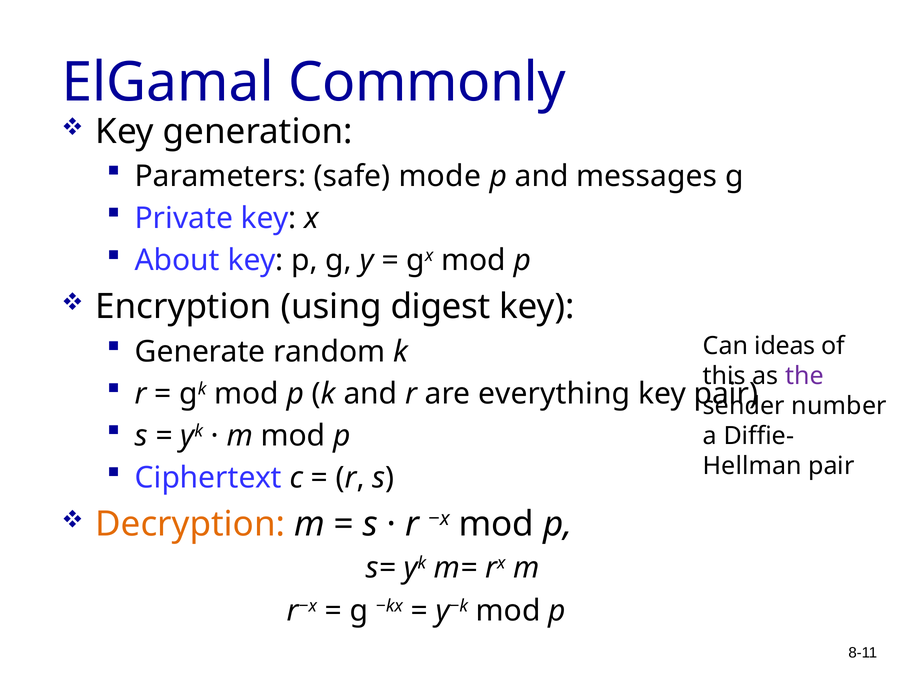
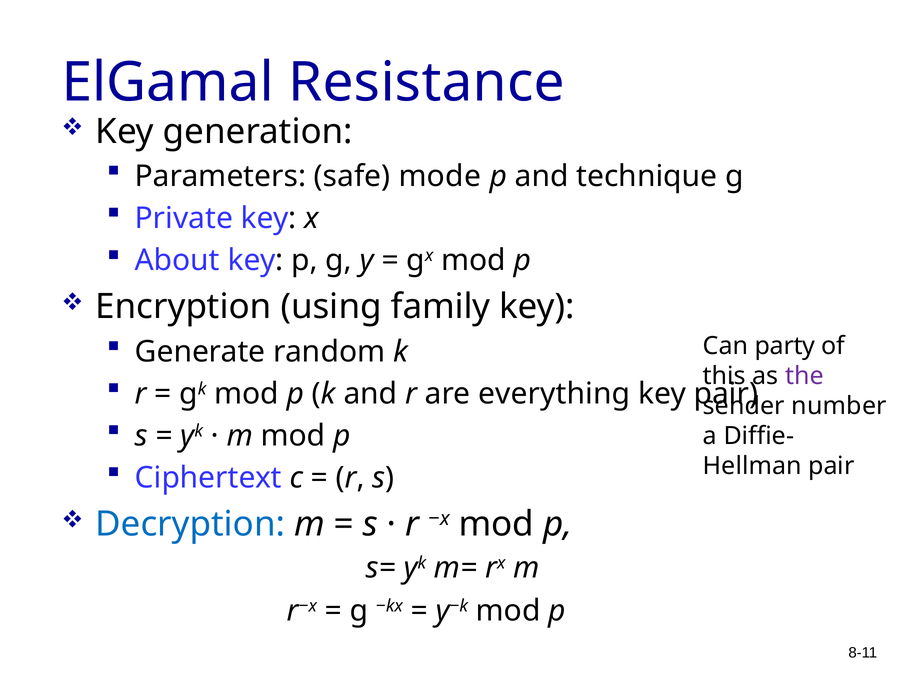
Commonly: Commonly -> Resistance
messages: messages -> technique
digest: digest -> family
ideas: ideas -> party
Decryption colour: orange -> blue
